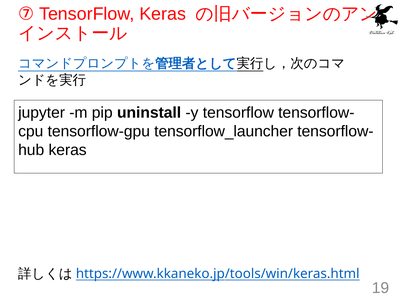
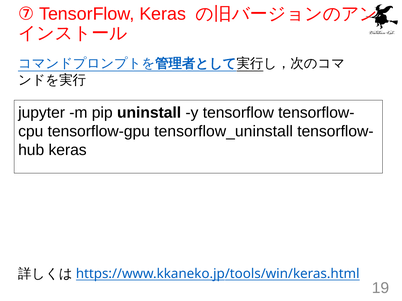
tensorflow_launcher: tensorflow_launcher -> tensorflow_uninstall
